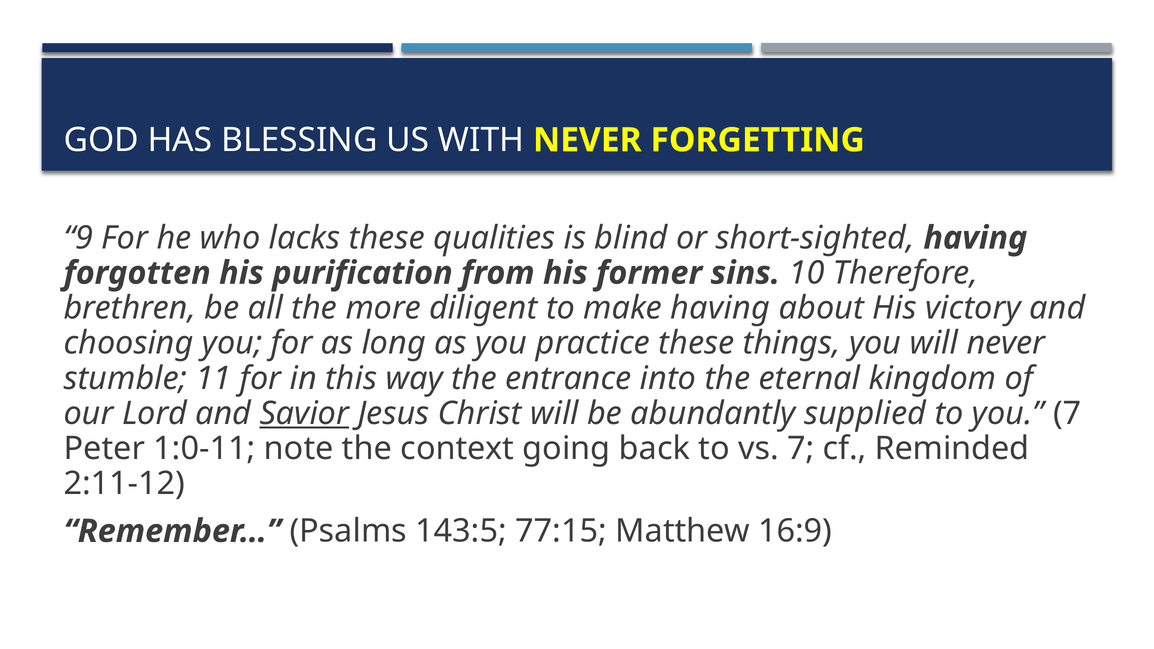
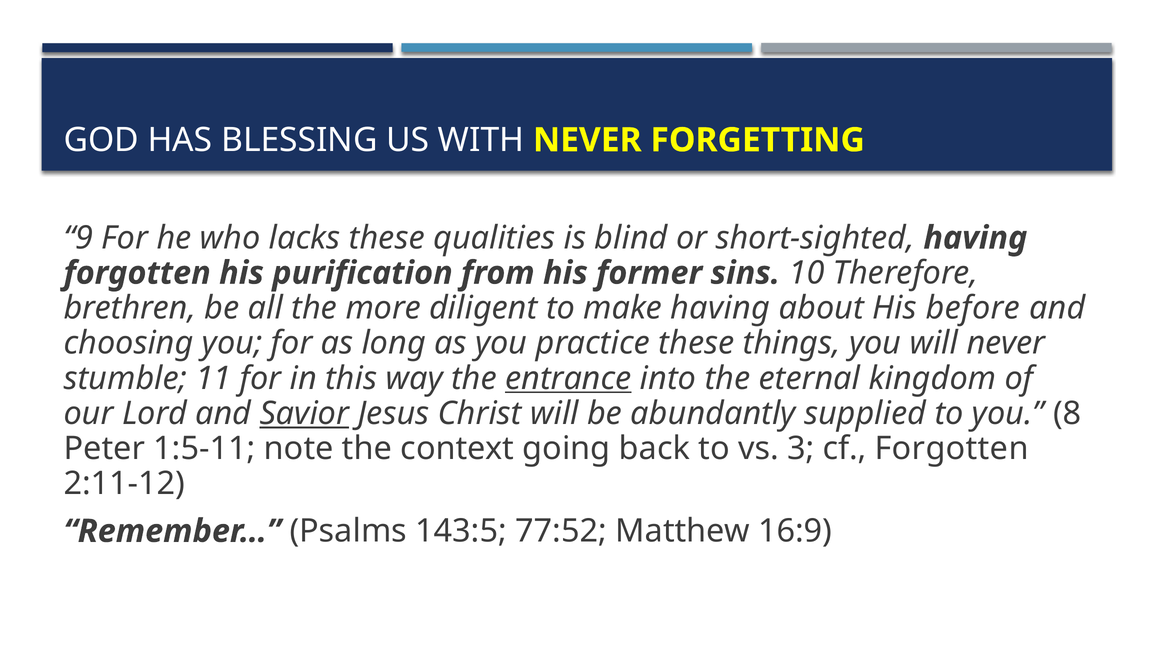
victory: victory -> before
entrance underline: none -> present
you 7: 7 -> 8
1:0-11: 1:0-11 -> 1:5-11
vs 7: 7 -> 3
cf Reminded: Reminded -> Forgotten
77:15: 77:15 -> 77:52
